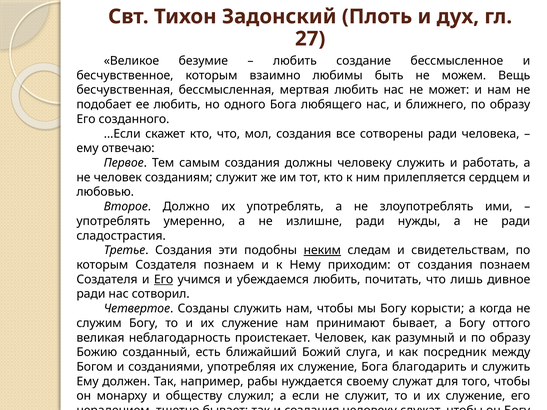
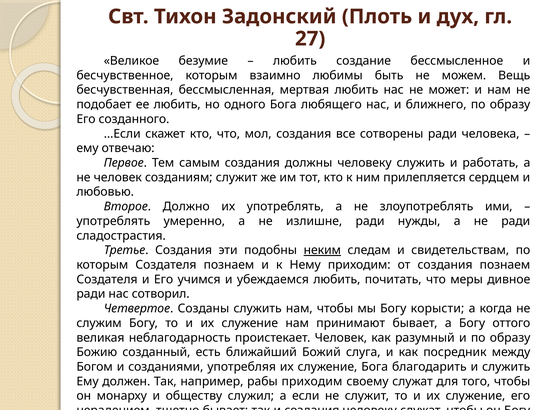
Его at (164, 280) underline: present -> none
лишь: лишь -> меры
рабы нуждается: нуждается -> приходим
